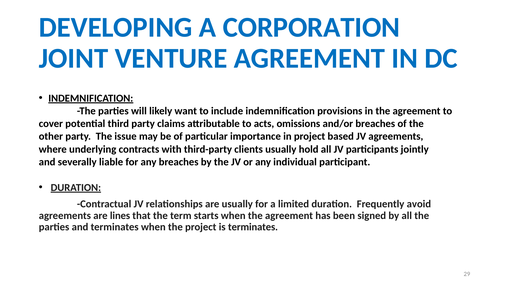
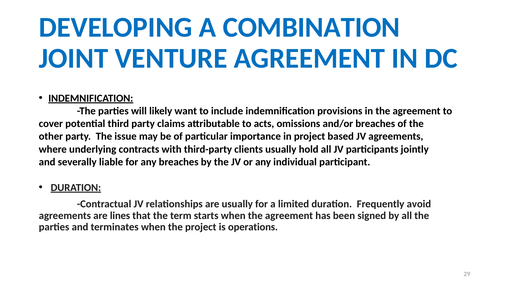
CORPORATION: CORPORATION -> COMBINATION
is terminates: terminates -> operations
